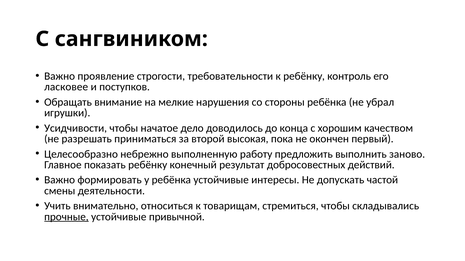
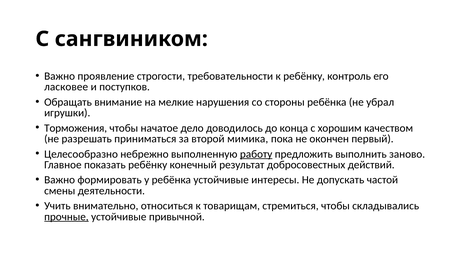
Усидчивости: Усидчивости -> Торможения
высокая: высокая -> мимика
работу underline: none -> present
